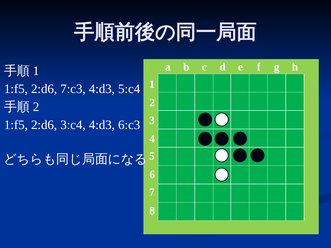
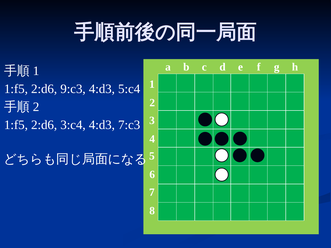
7:c3: 7:c3 -> 9:c3
6:c3: 6:c3 -> 7:c3
